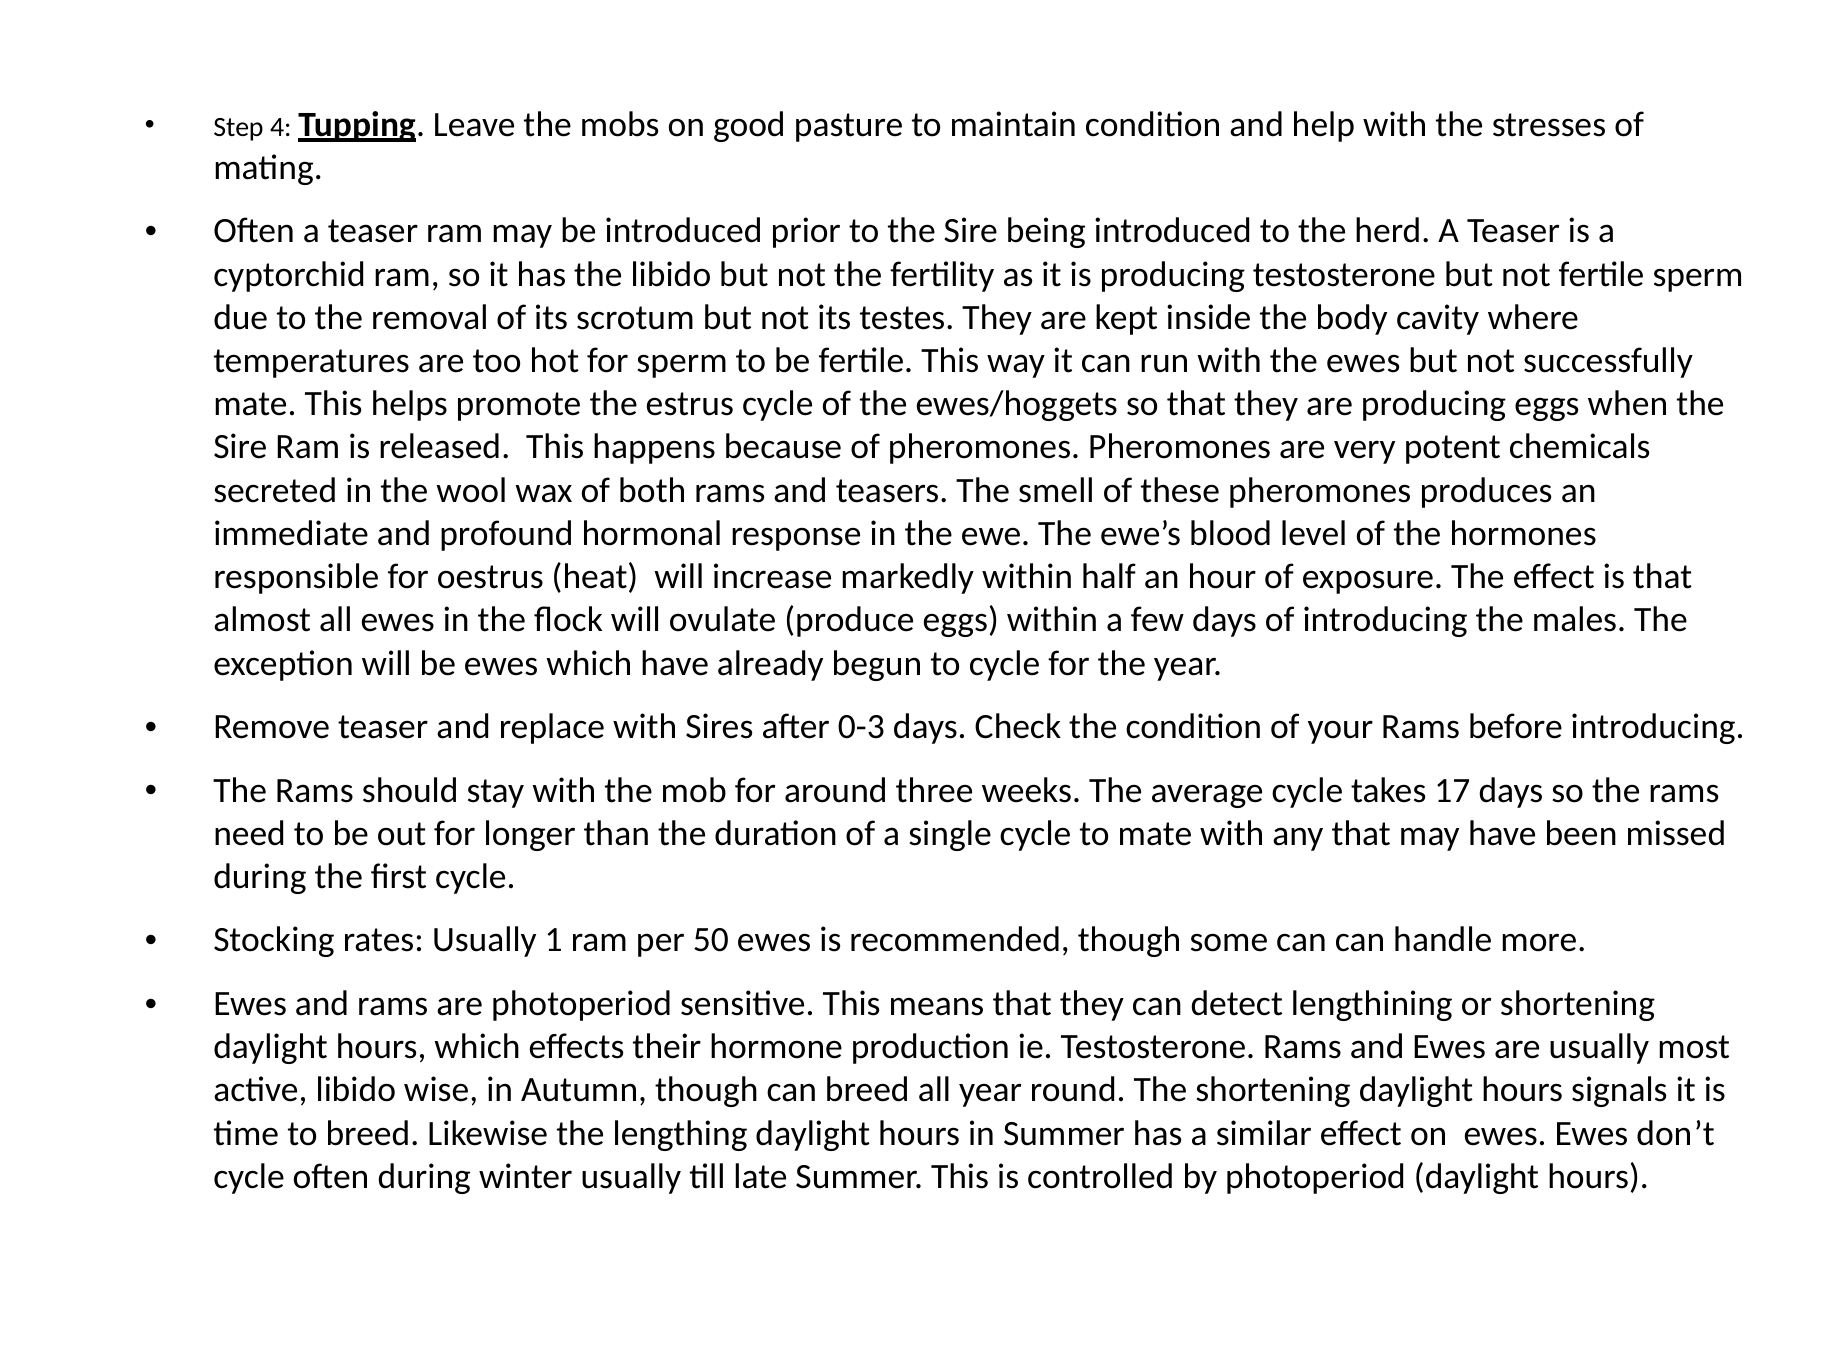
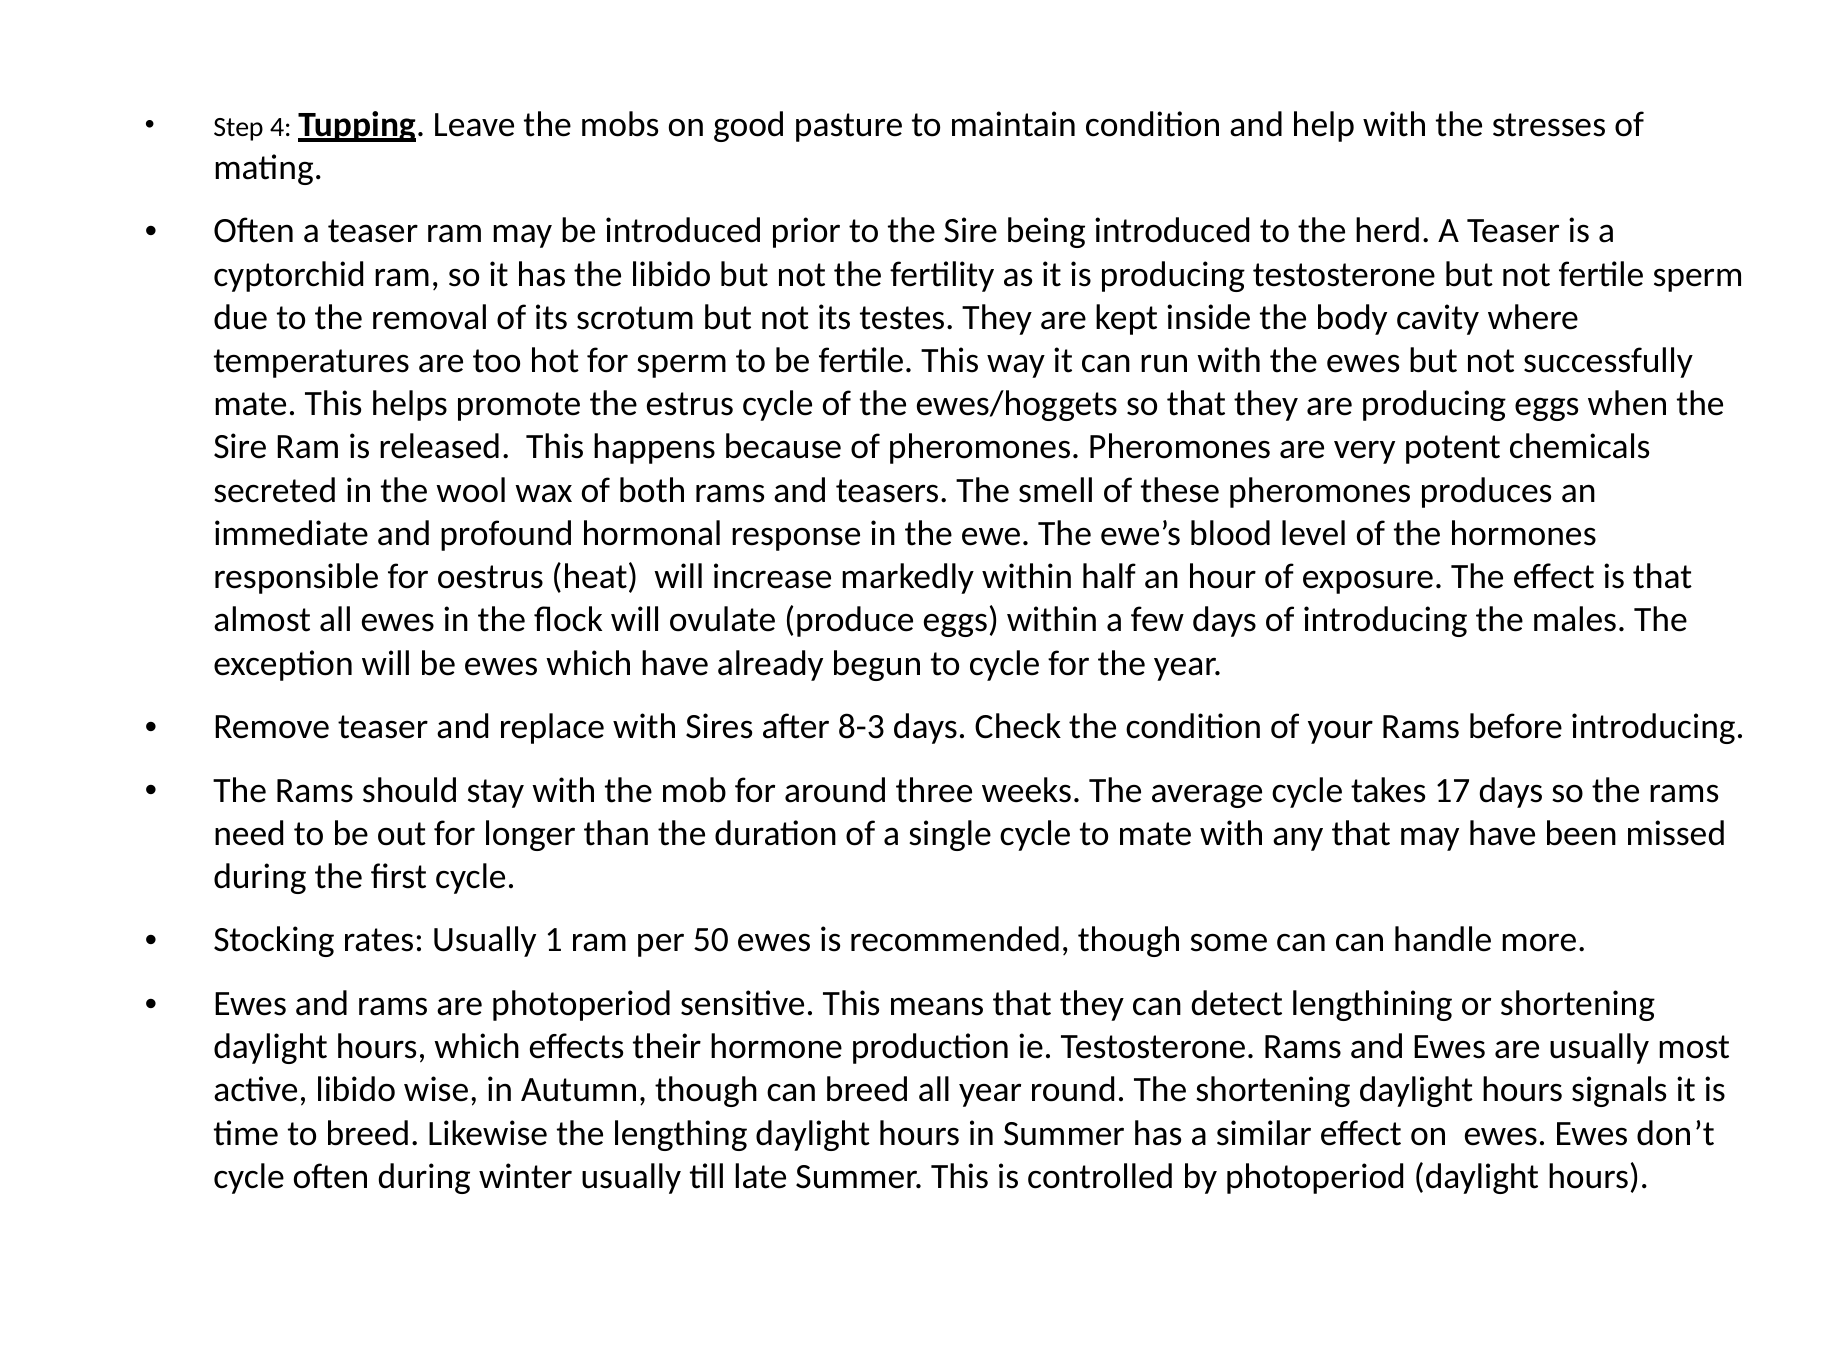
0-3: 0-3 -> 8-3
